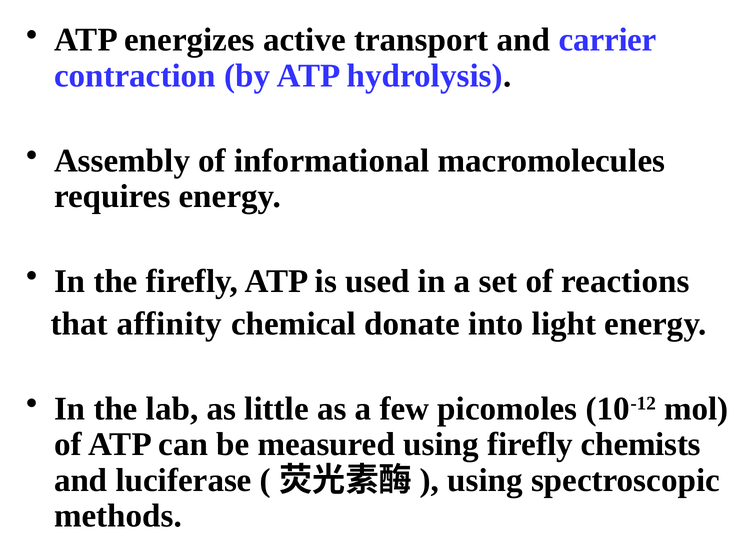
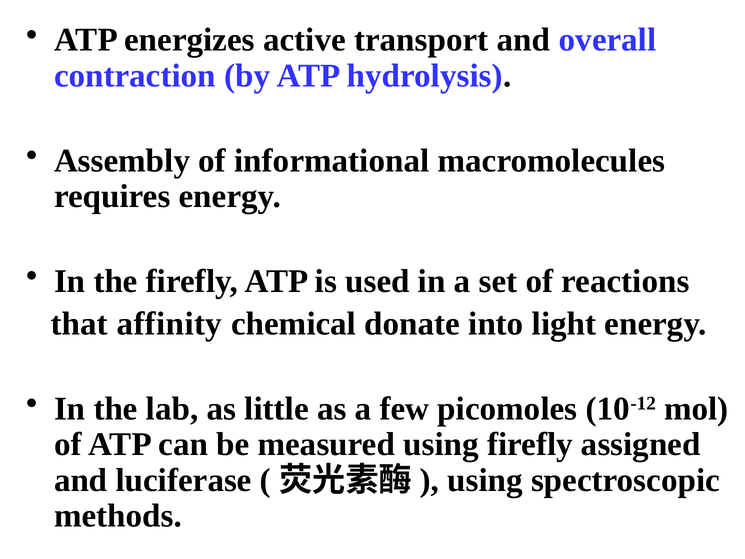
carrier: carrier -> overall
chemists: chemists -> assigned
